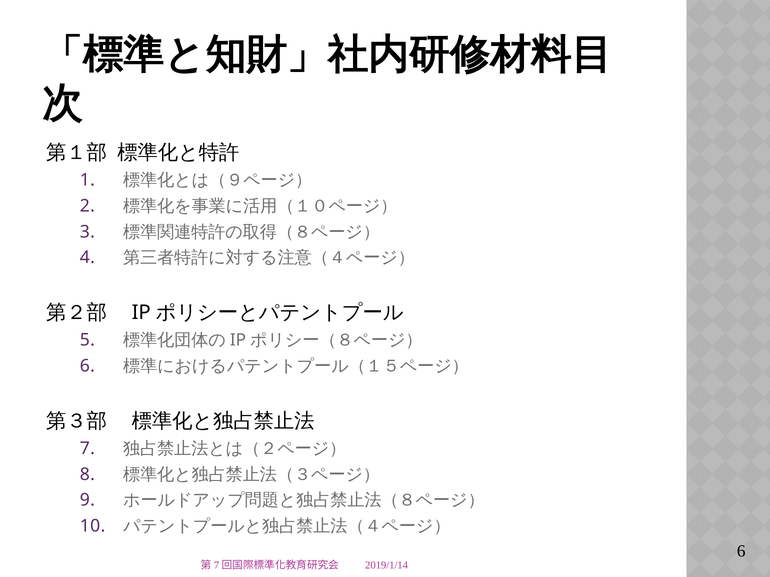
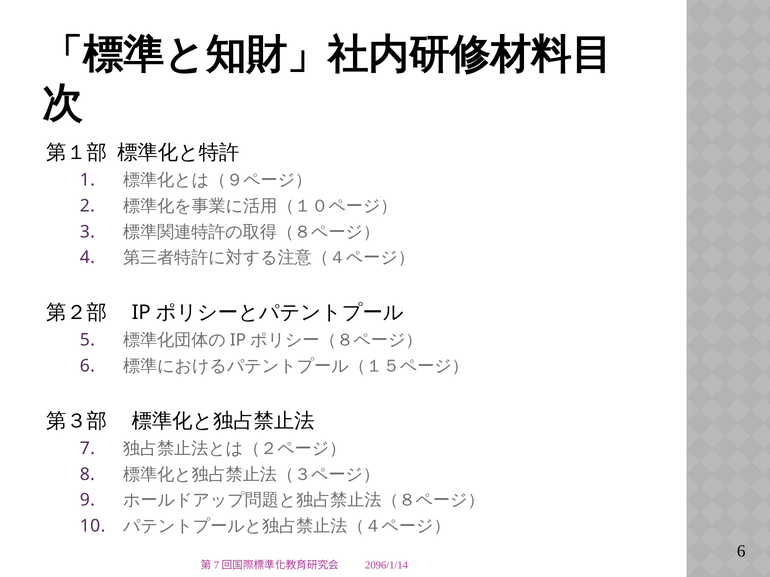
2019/1/14: 2019/1/14 -> 2096/1/14
